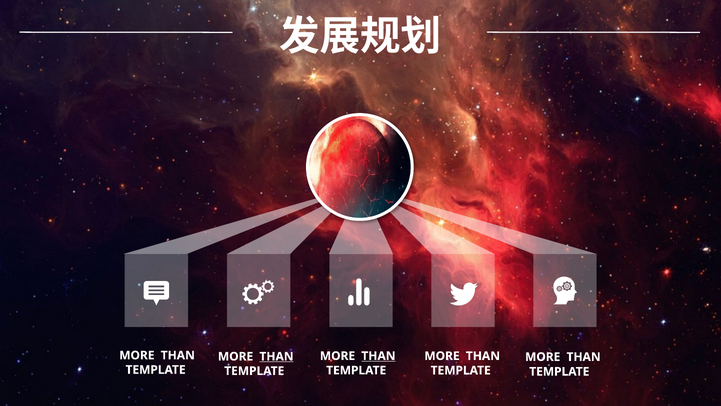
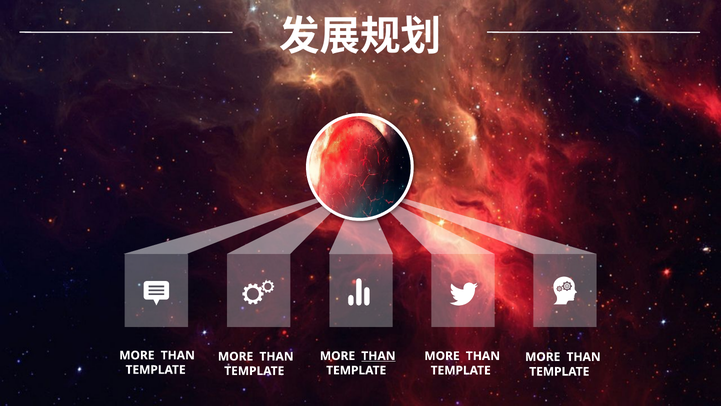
THAN at (276, 356) underline: present -> none
